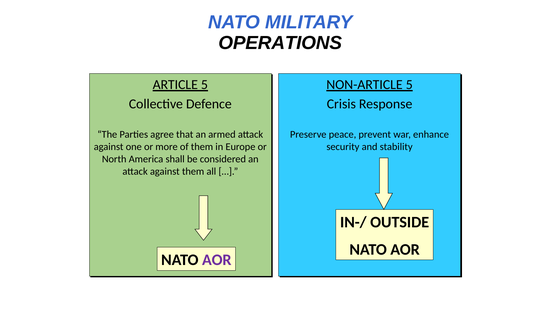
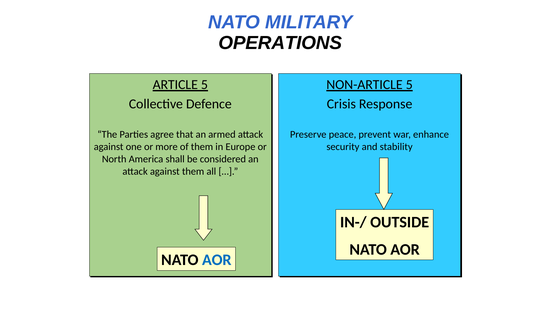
AOR at (217, 260) colour: purple -> blue
